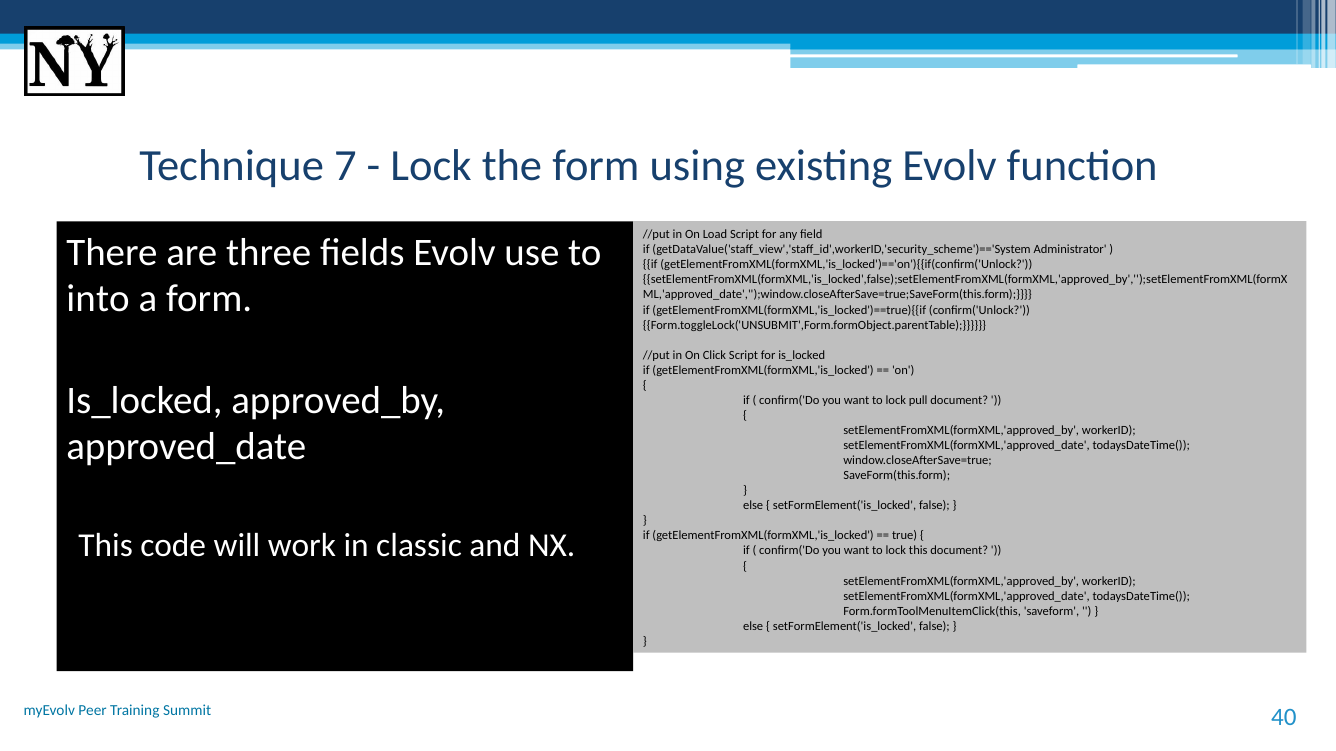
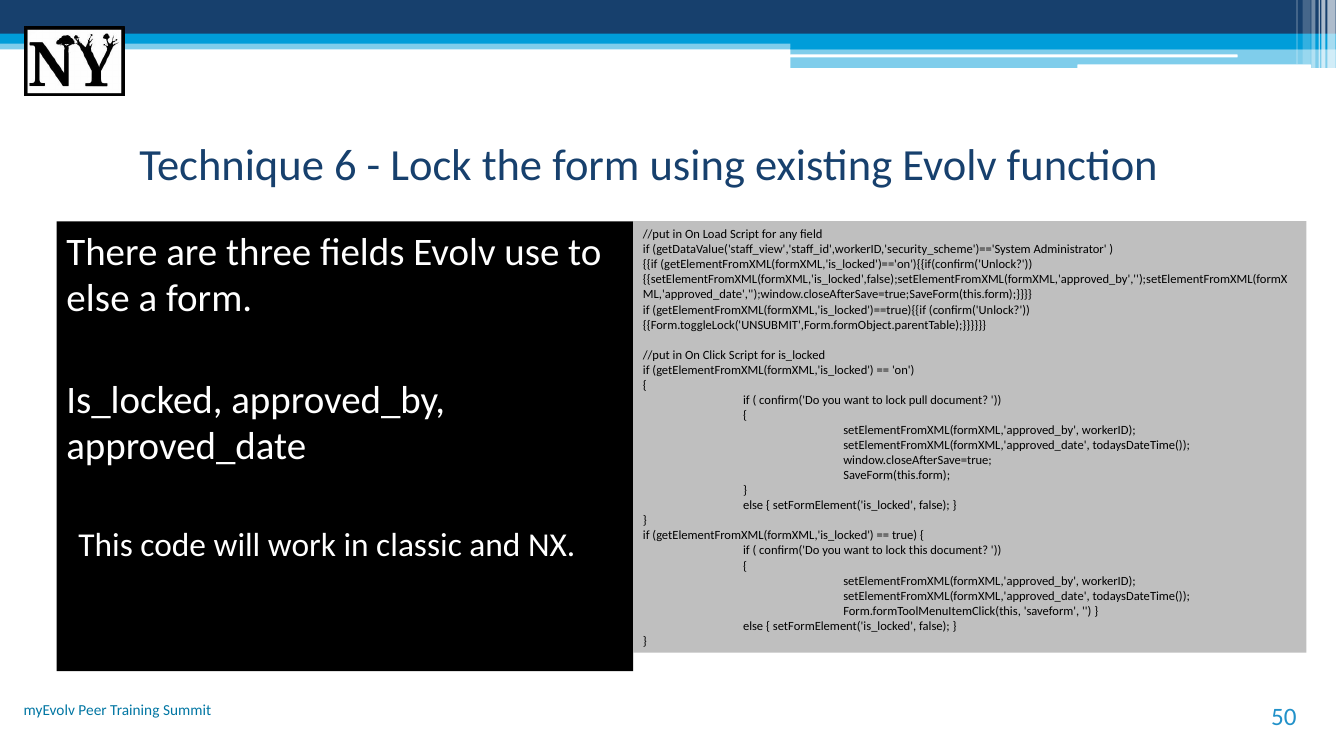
7: 7 -> 6
into at (98, 299): into -> else
40: 40 -> 50
